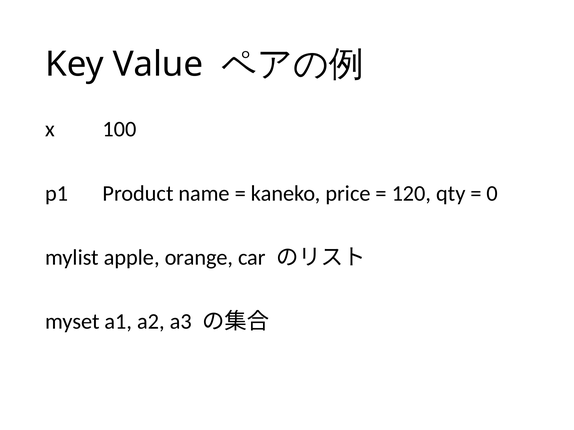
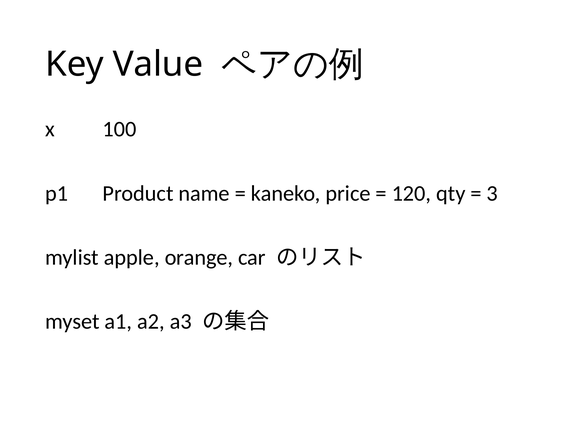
0: 0 -> 3
